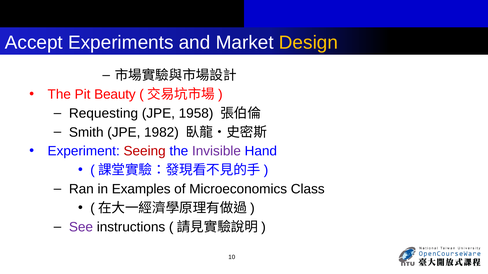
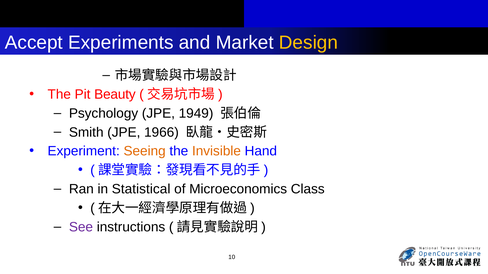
Requesting: Requesting -> Psychology
1958: 1958 -> 1949
1982: 1982 -> 1966
Seeing colour: red -> orange
Invisible colour: purple -> orange
Examples: Examples -> Statistical
